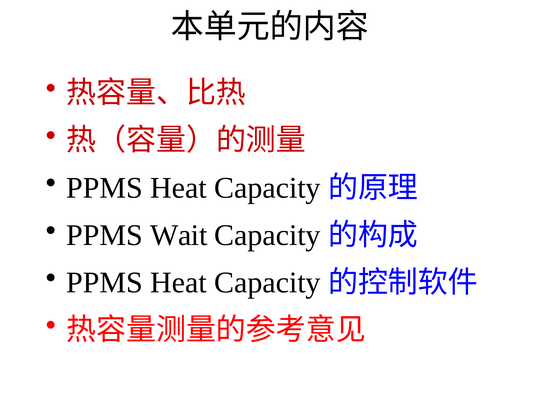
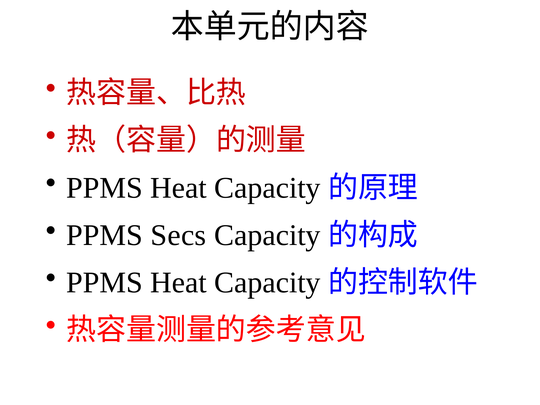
Wait: Wait -> Secs
